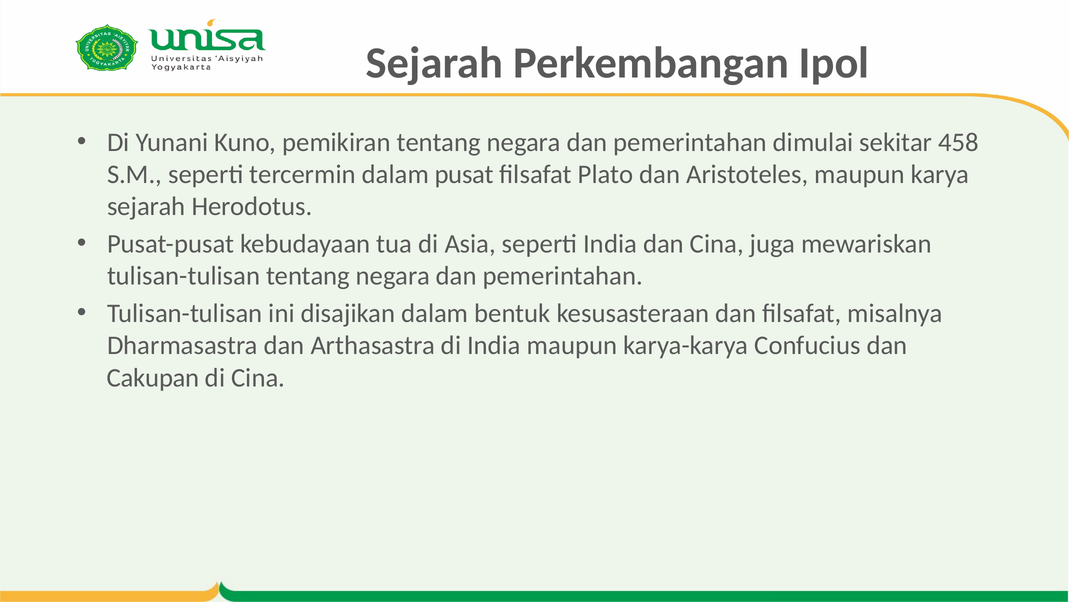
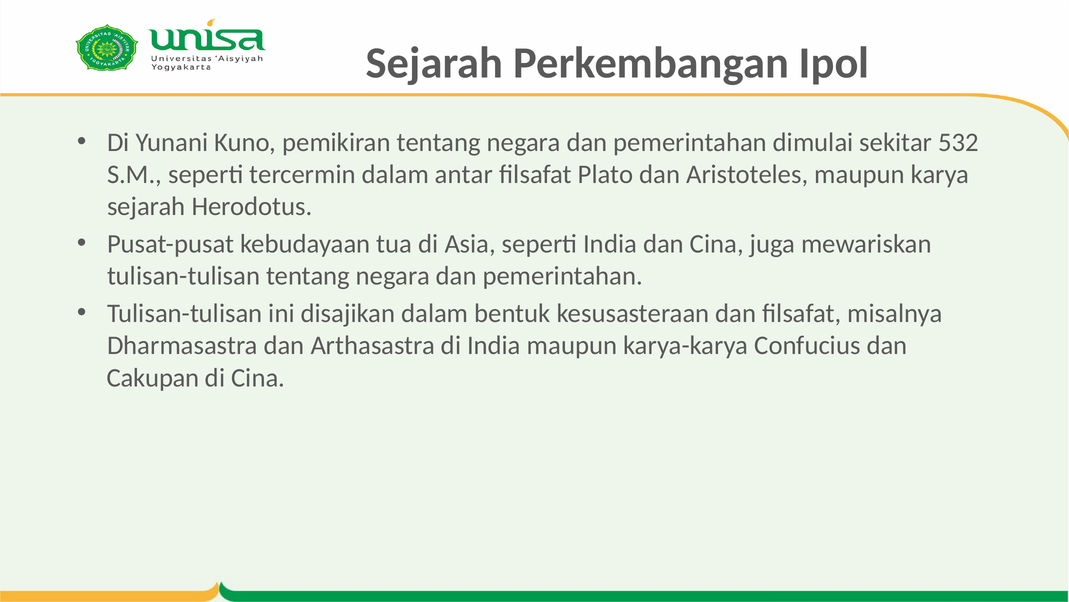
458: 458 -> 532
pusat: pusat -> antar
